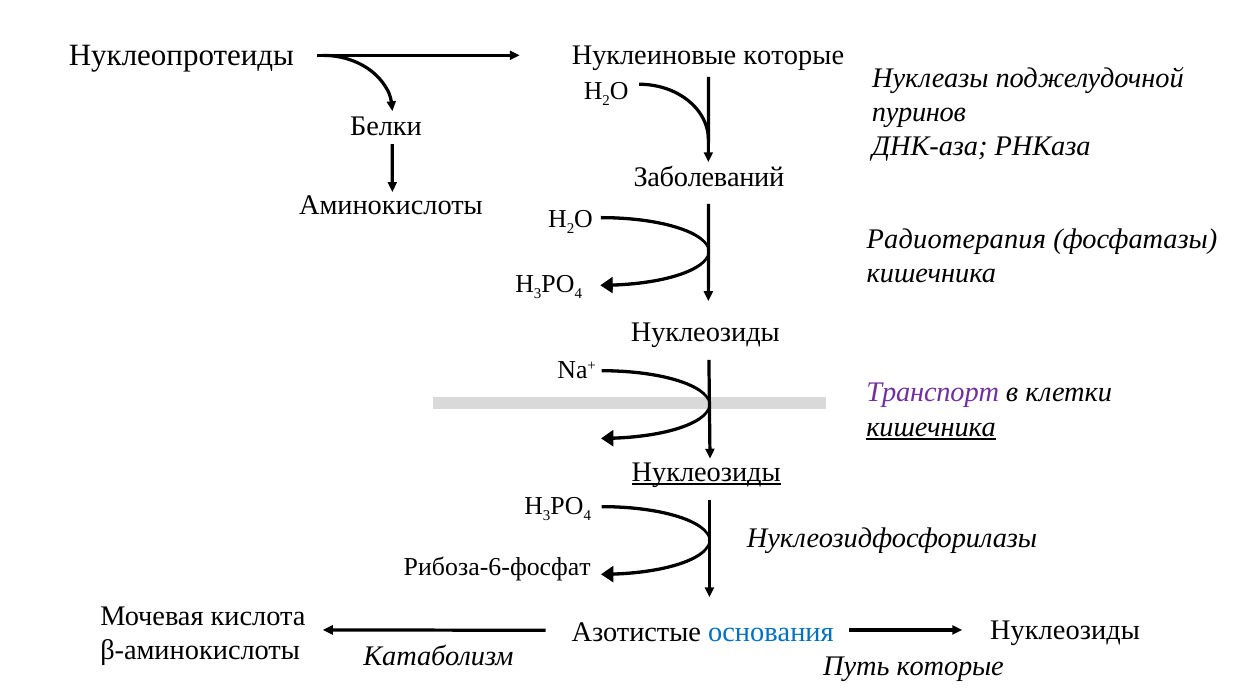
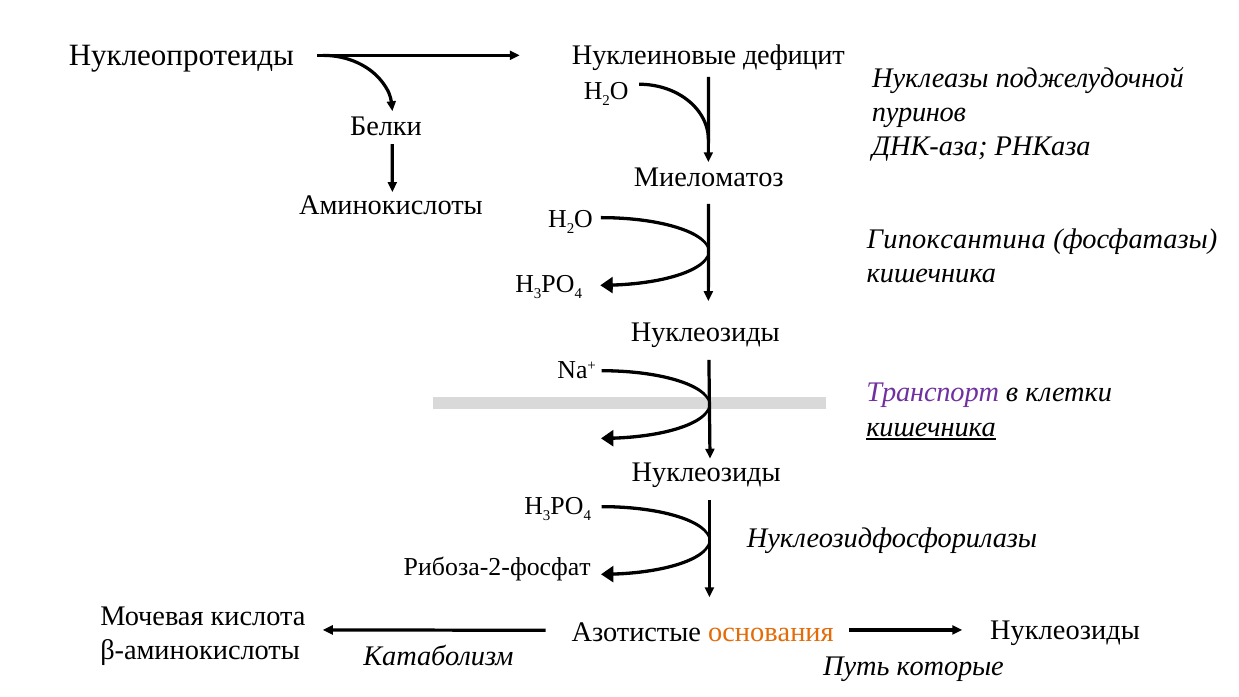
Нуклеиновые которые: которые -> дефицит
Заболеваний: Заболеваний -> Миеломатоз
Радиотерапия: Радиотерапия -> Гипоксантина
Нуклеозиды at (706, 472) underline: present -> none
Рибоза-6-фосфат: Рибоза-6-фосфат -> Рибоза-2-фосфат
основания colour: blue -> orange
